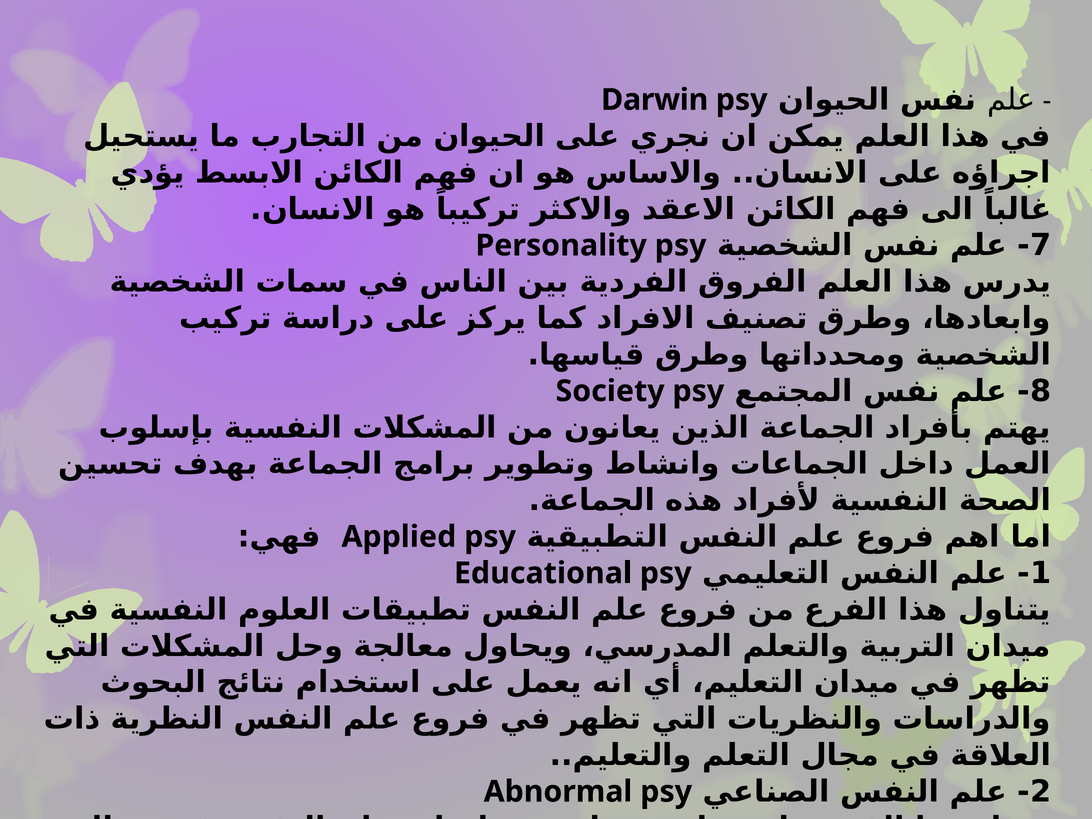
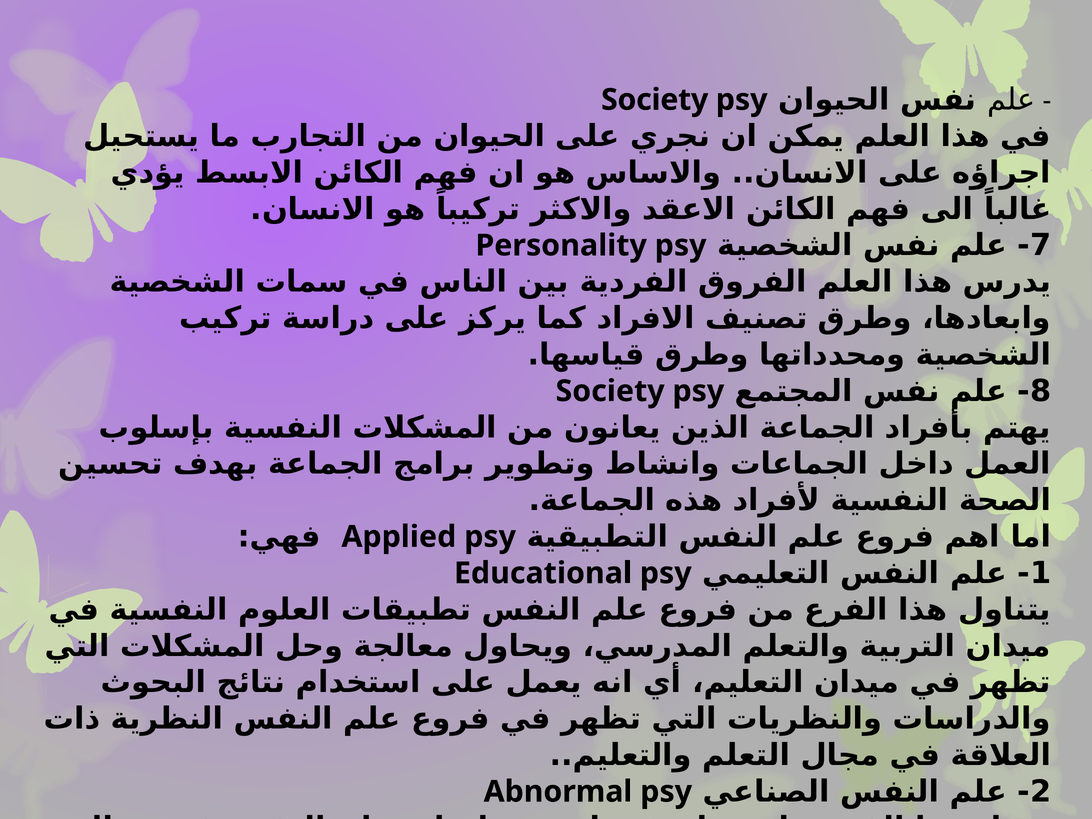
Darwin at (655, 100): Darwin -> Society
